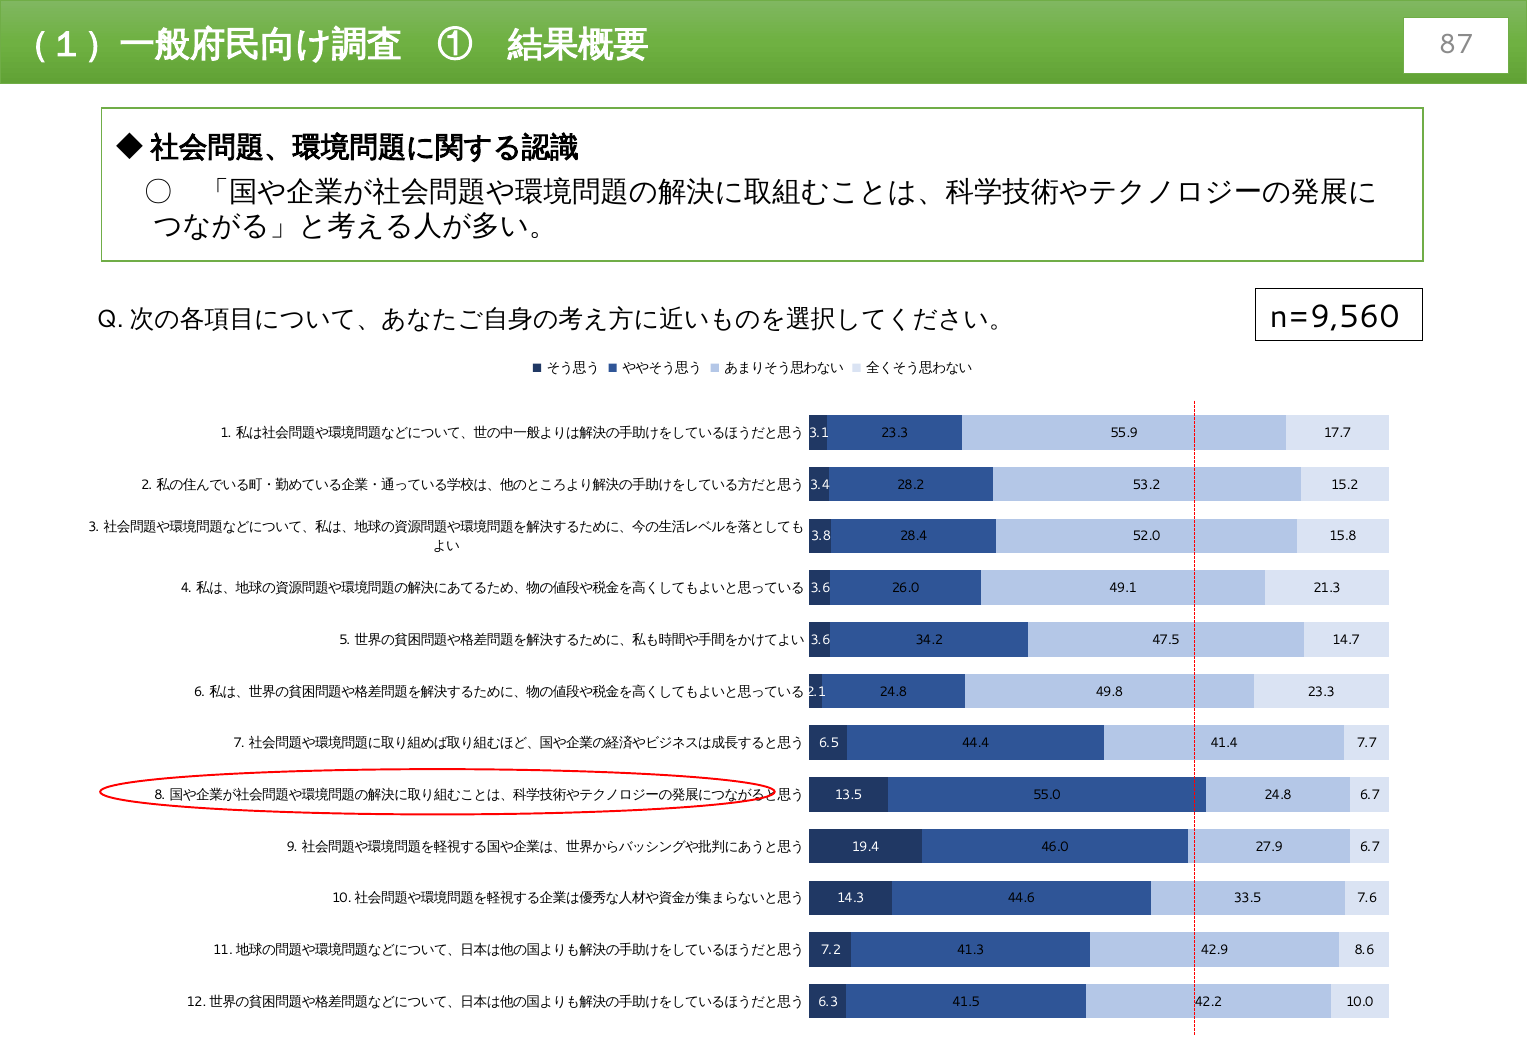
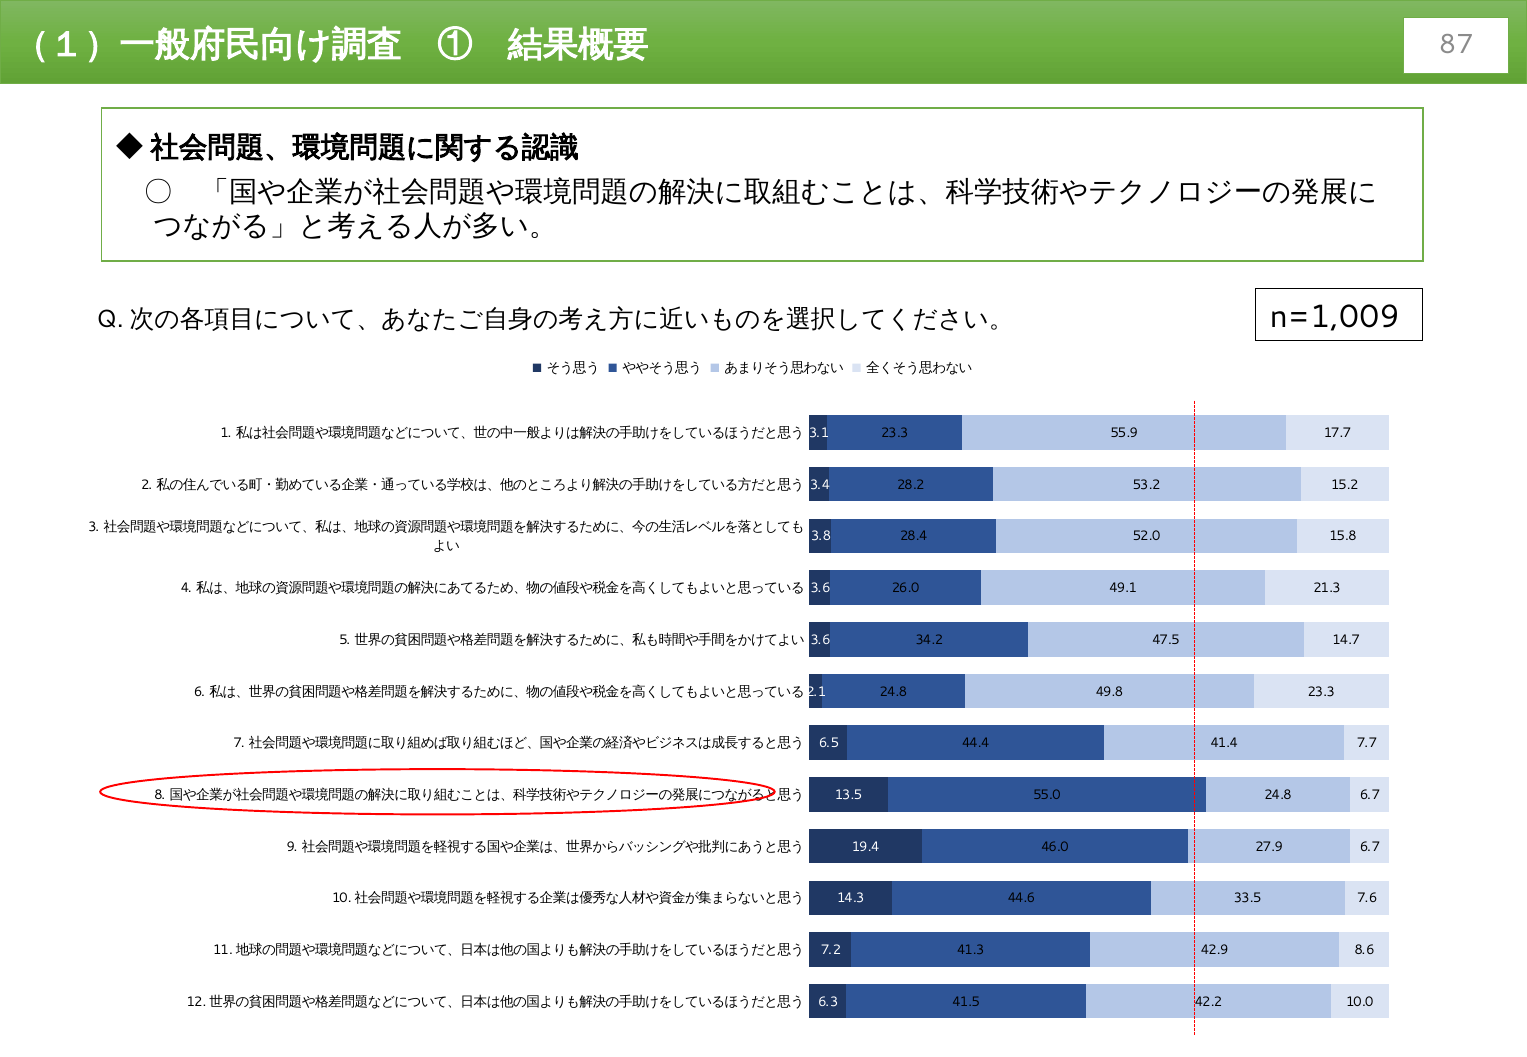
n=9,560: n=9,560 -> n=1,009
